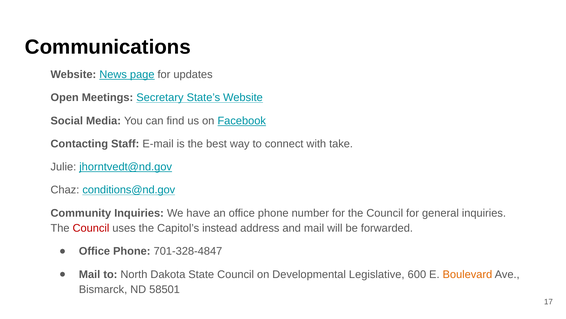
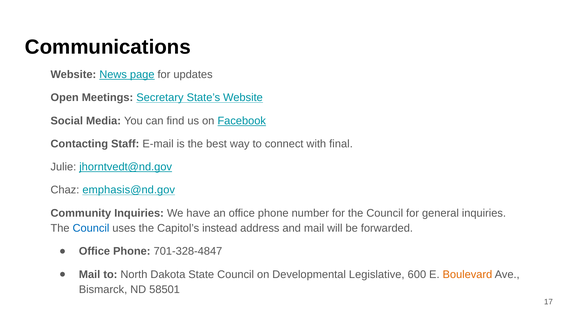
take: take -> final
conditions@nd.gov: conditions@nd.gov -> emphasis@nd.gov
Council at (91, 228) colour: red -> blue
